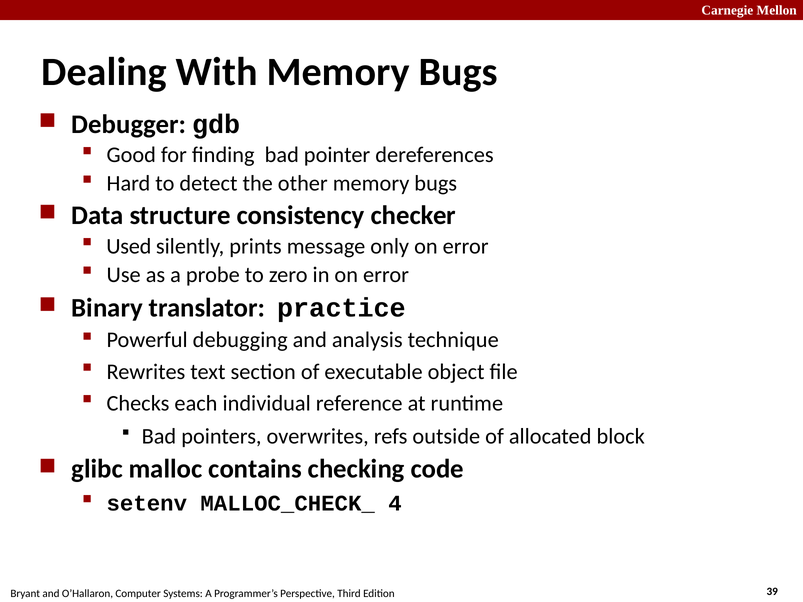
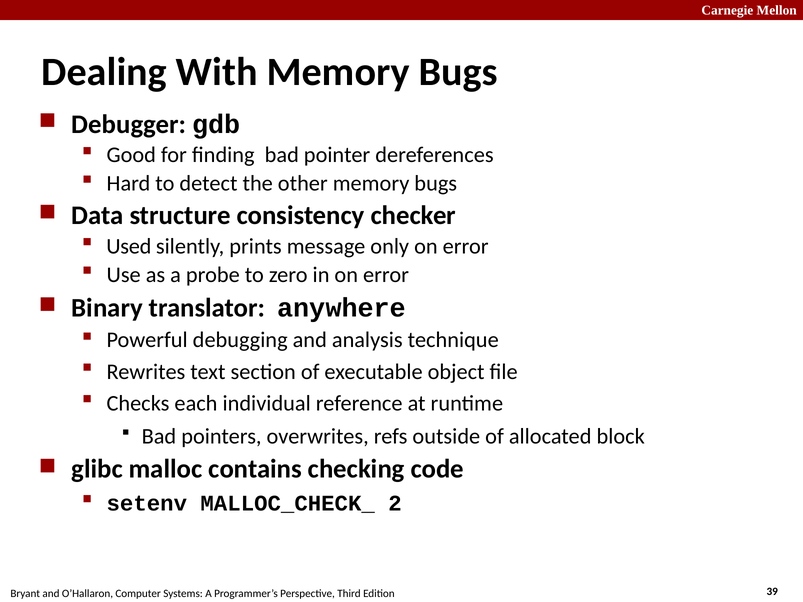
practice: practice -> anywhere
4: 4 -> 2
